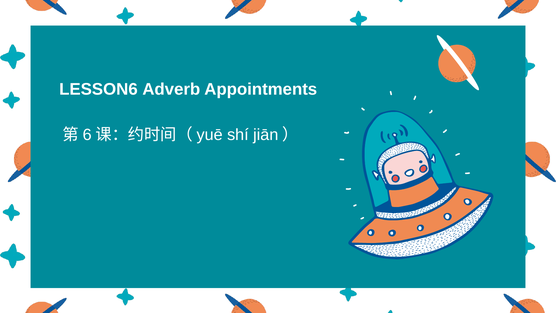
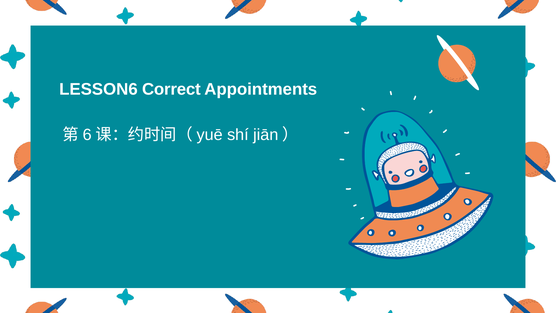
Adverb: Adverb -> Correct
